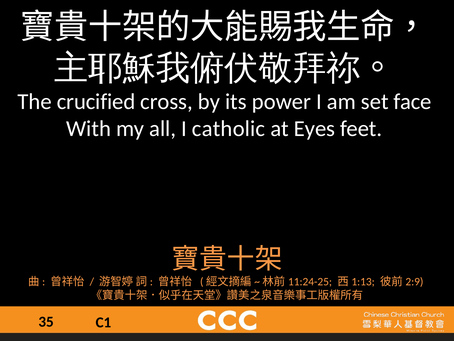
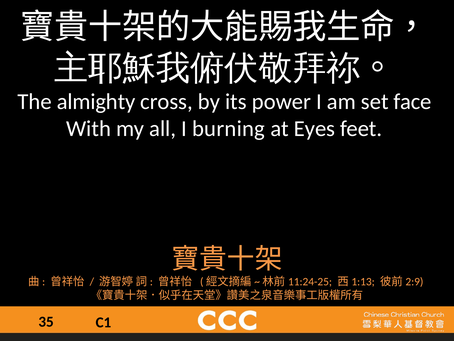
crucified: crucified -> almighty
catholic: catholic -> burning
